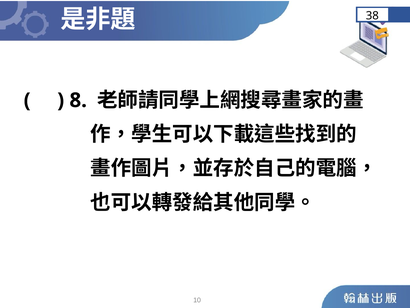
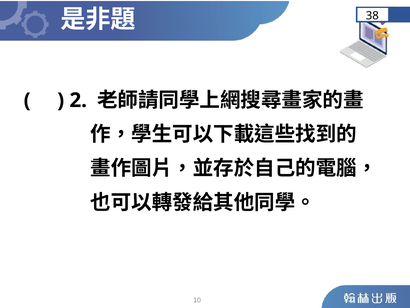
8: 8 -> 2
